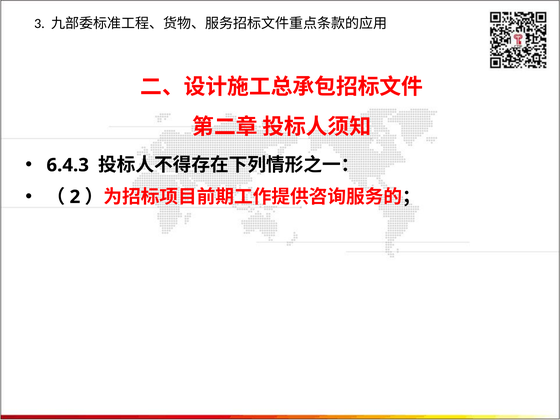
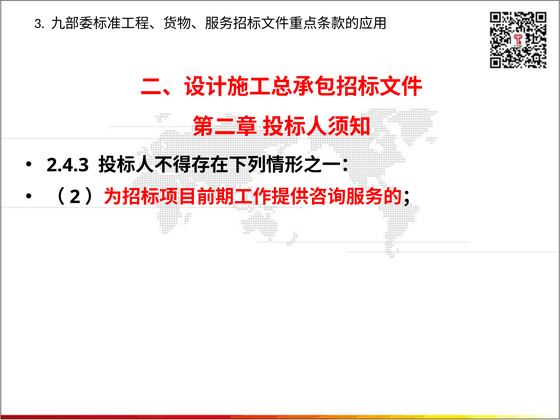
6.4.3: 6.4.3 -> 2.4.3
